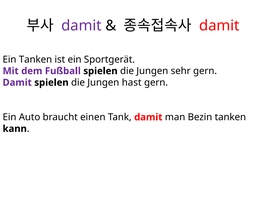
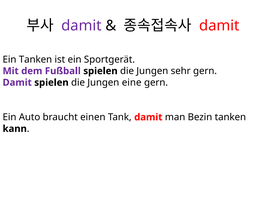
hast: hast -> eine
